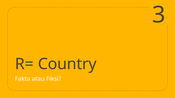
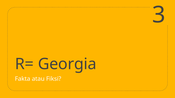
Country: Country -> Georgia
